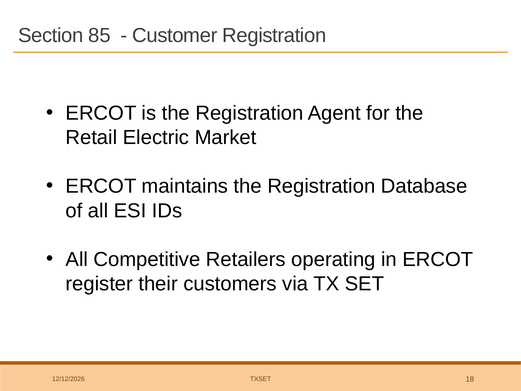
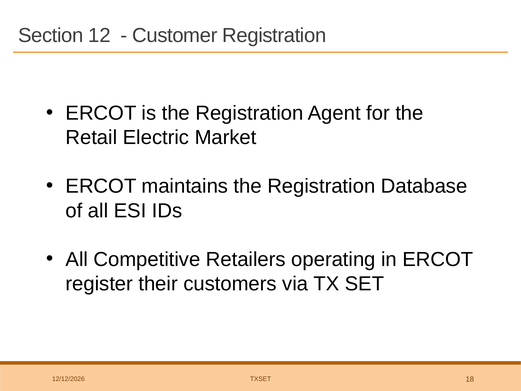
85: 85 -> 12
